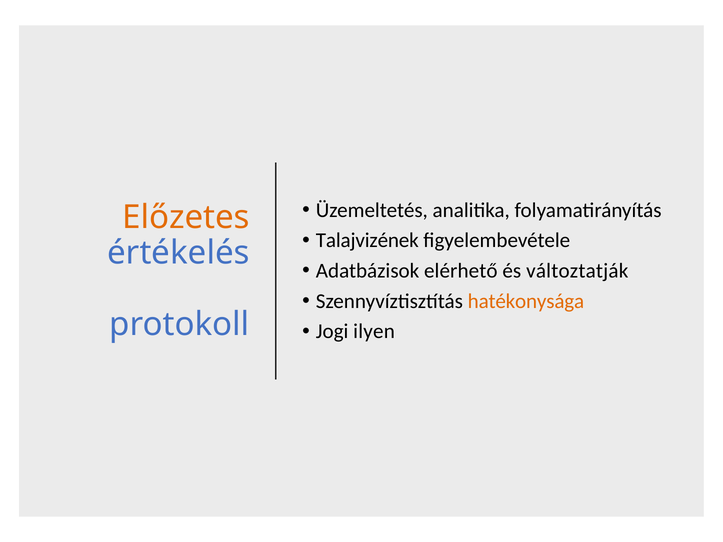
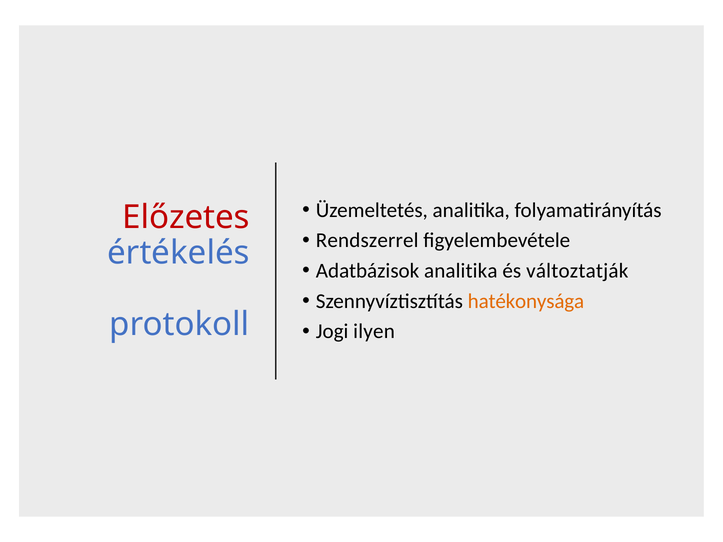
Előzetes colour: orange -> red
Talajvizének: Talajvizének -> Rendszerrel
Adatbázisok elérhető: elérhető -> analitika
